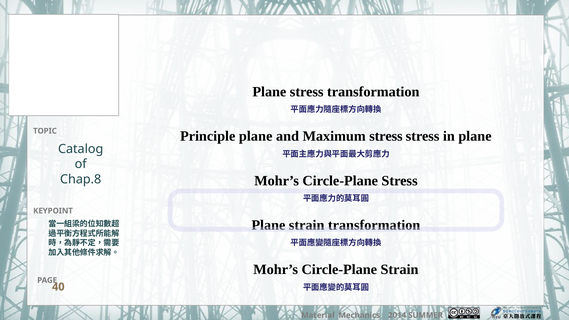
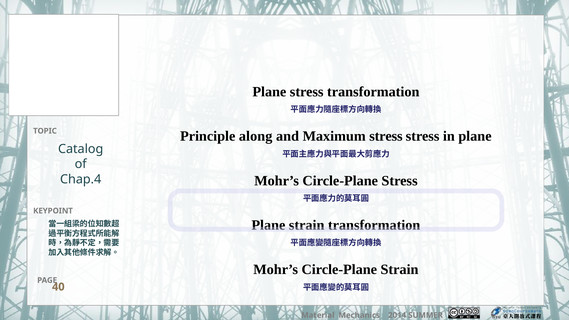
Principle plane: plane -> along
Chap.8: Chap.8 -> Chap.4
